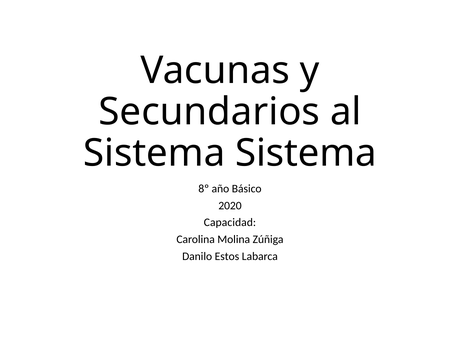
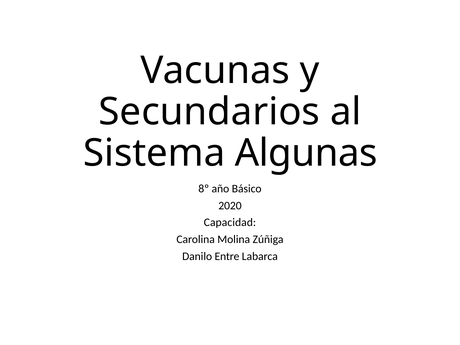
Sistema Sistema: Sistema -> Algunas
Estos: Estos -> Entre
